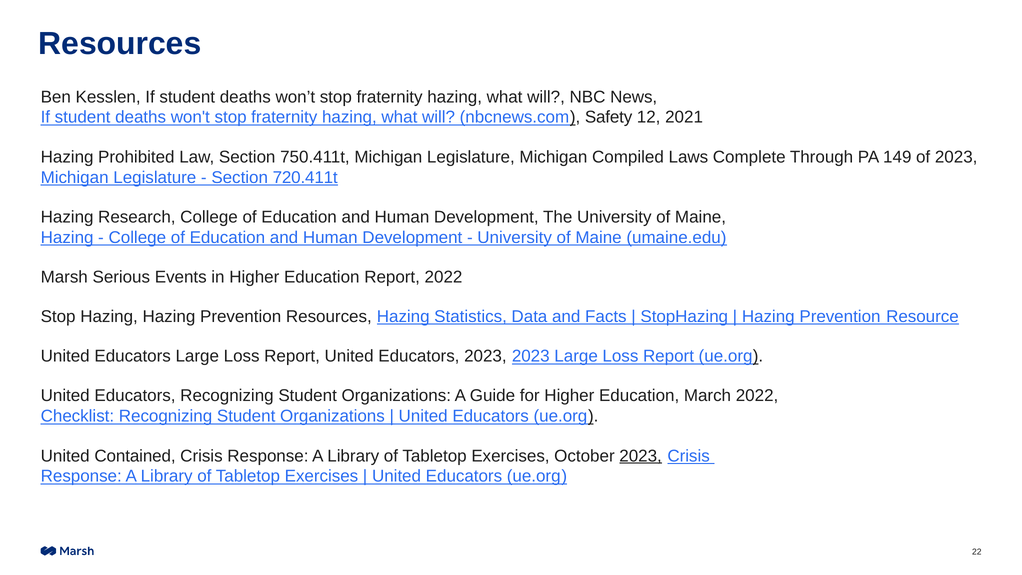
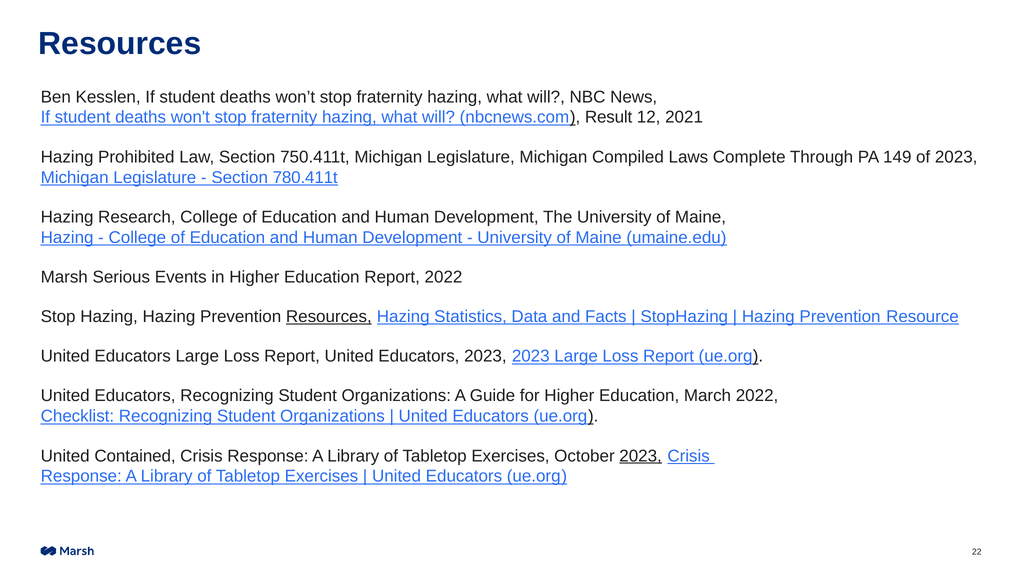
Safety: Safety -> Result
720.411t: 720.411t -> 780.411t
Resources at (329, 317) underline: none -> present
